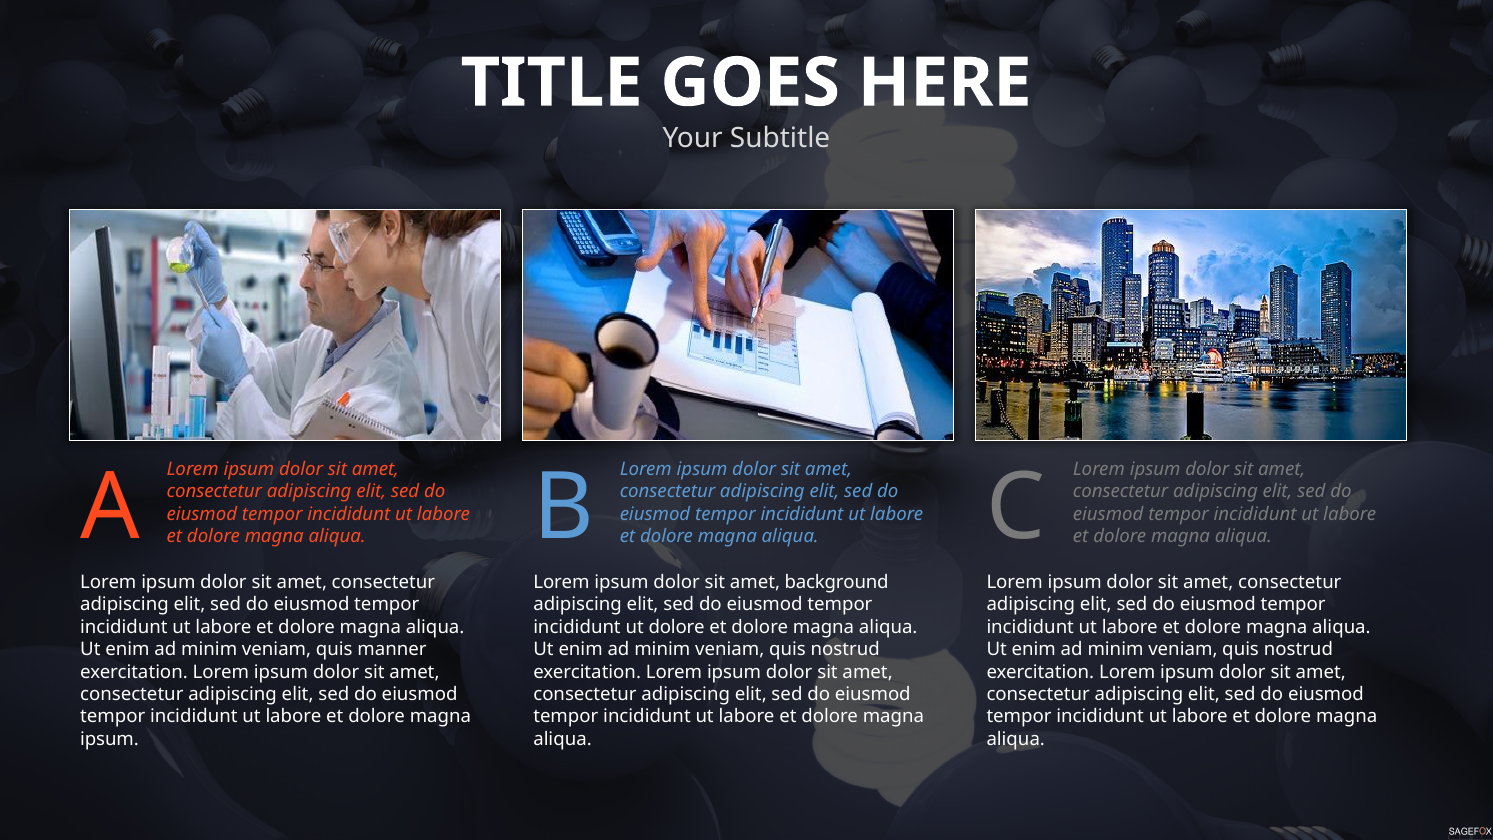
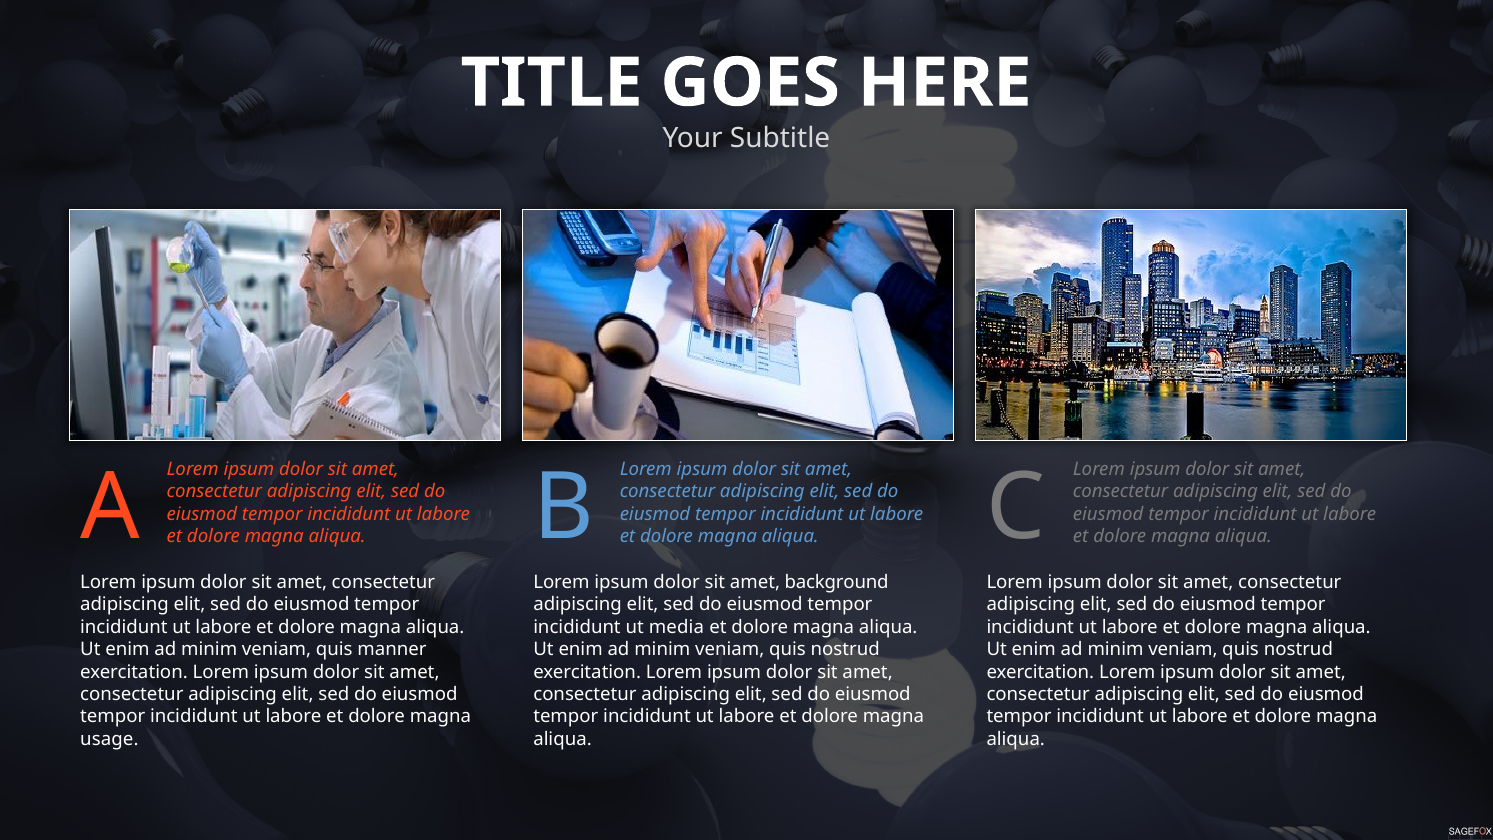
ut dolore: dolore -> media
ipsum at (109, 739): ipsum -> usage
